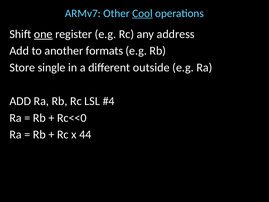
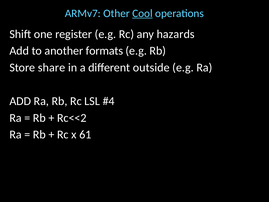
one underline: present -> none
address: address -> hazards
single: single -> share
Rc<<0: Rc<<0 -> Rc<<2
44: 44 -> 61
